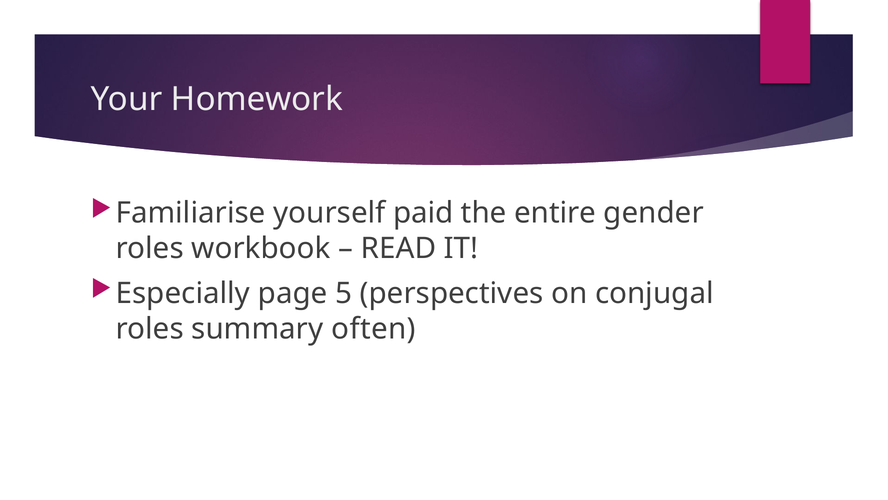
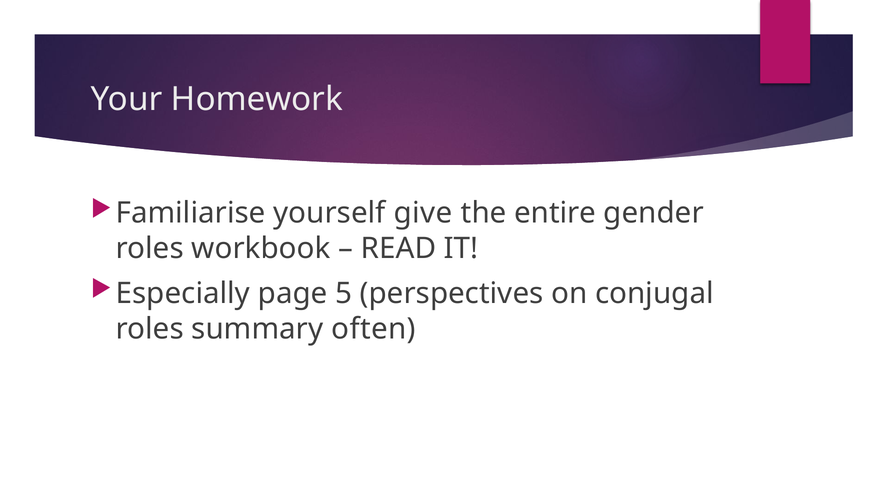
paid: paid -> give
